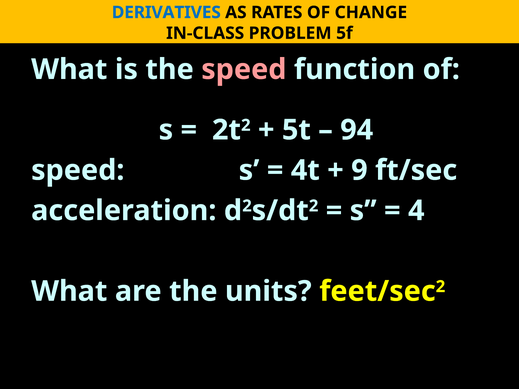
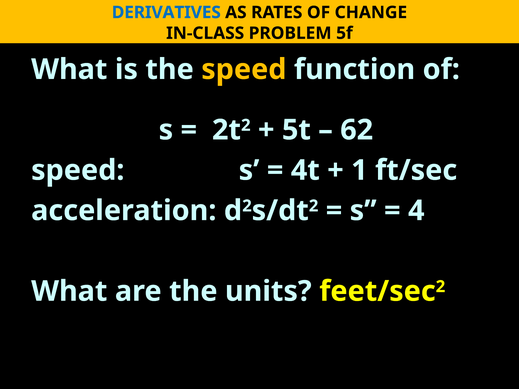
speed at (244, 69) colour: pink -> yellow
94: 94 -> 62
9: 9 -> 1
